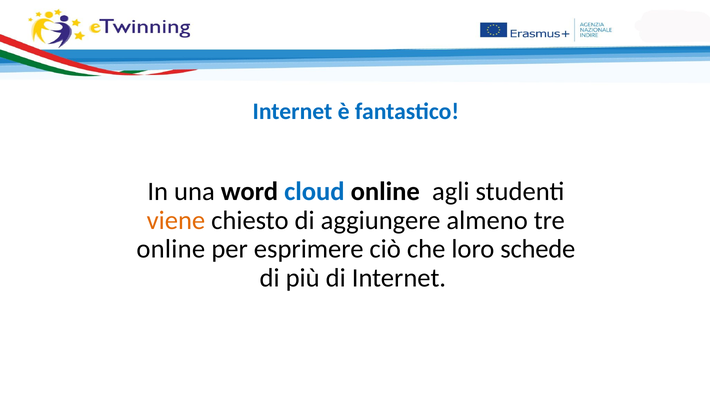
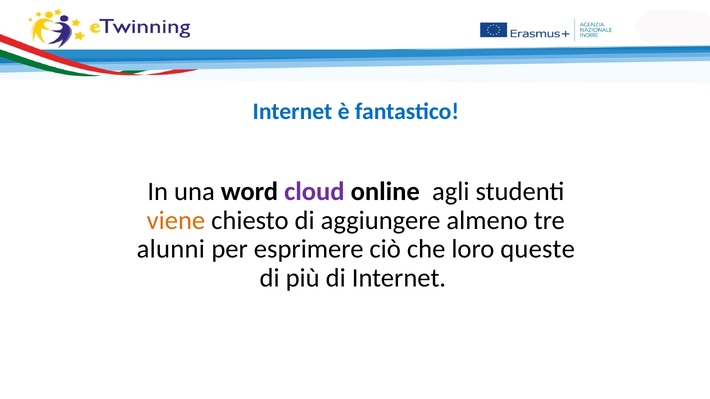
cloud colour: blue -> purple
online at (171, 249): online -> alunni
schede: schede -> queste
